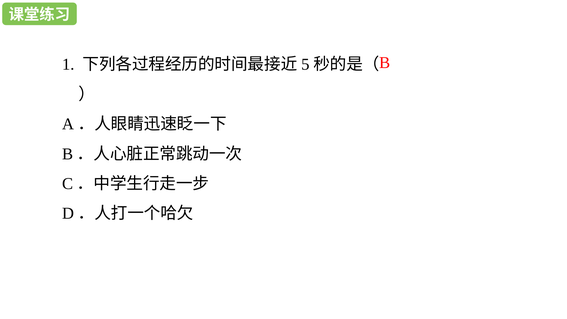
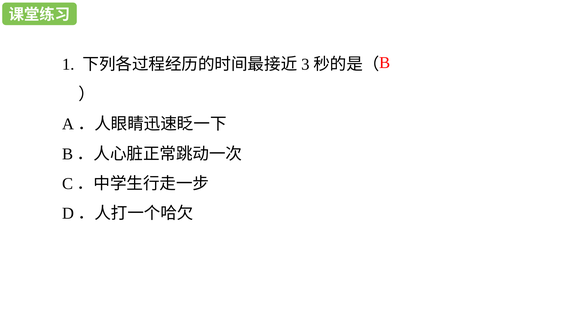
5: 5 -> 3
